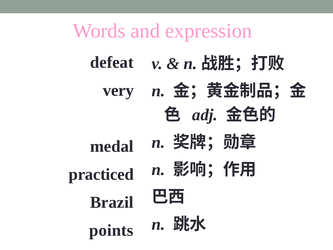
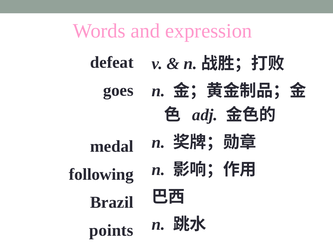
very: very -> goes
practiced: practiced -> following
